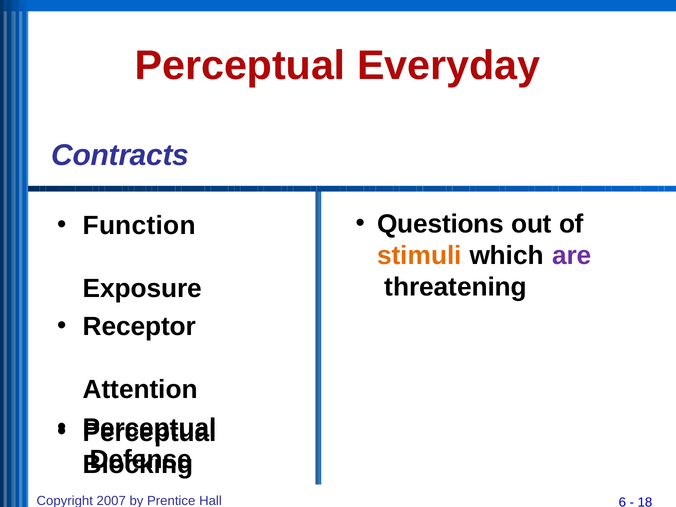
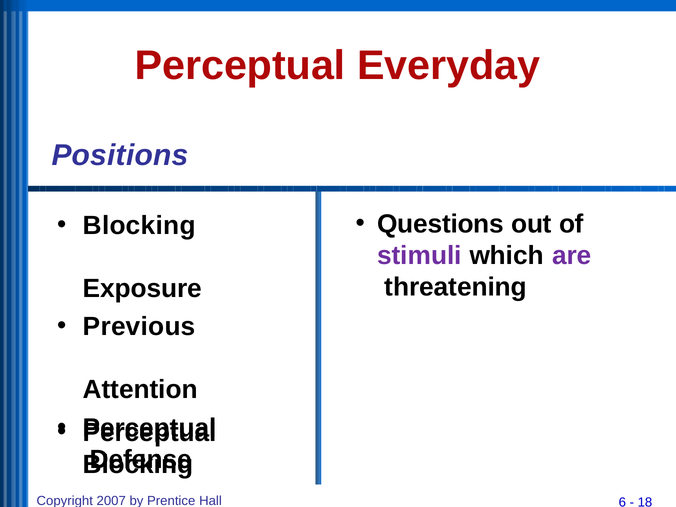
Contracts: Contracts -> Positions
Function at (139, 225): Function -> Blocking
stimuli colour: orange -> purple
Receptor: Receptor -> Previous
